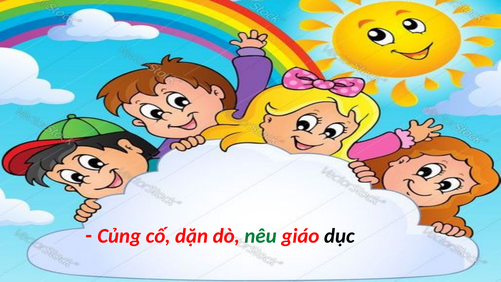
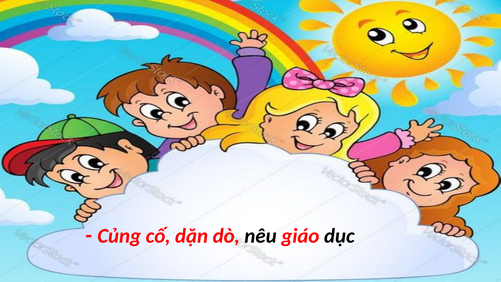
nêu colour: green -> black
